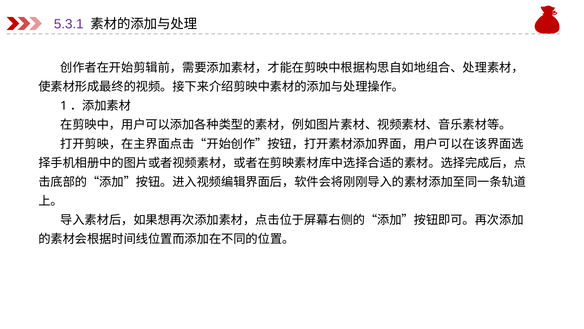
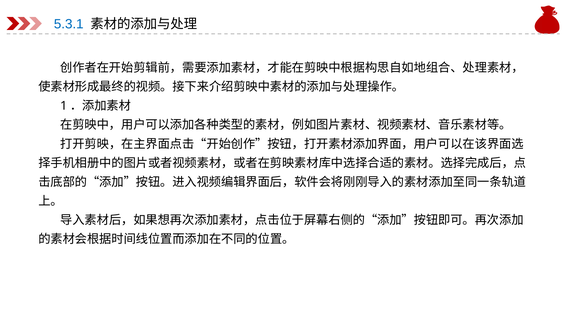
5.3.1 colour: purple -> blue
